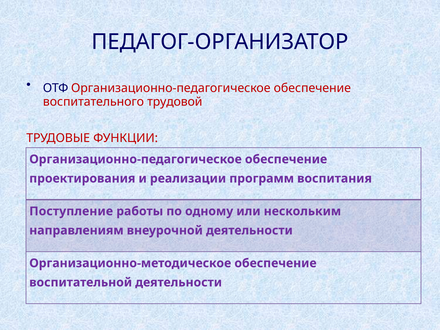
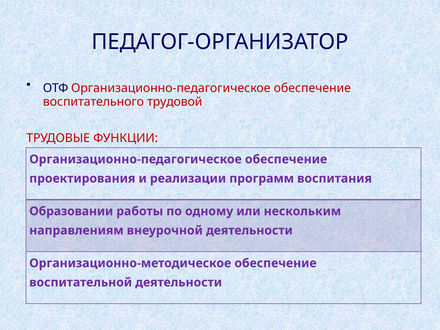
Поступление: Поступление -> Образовании
